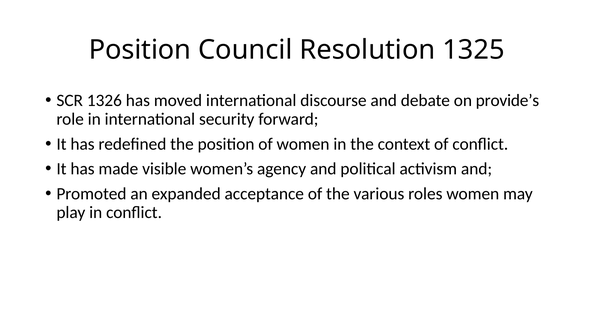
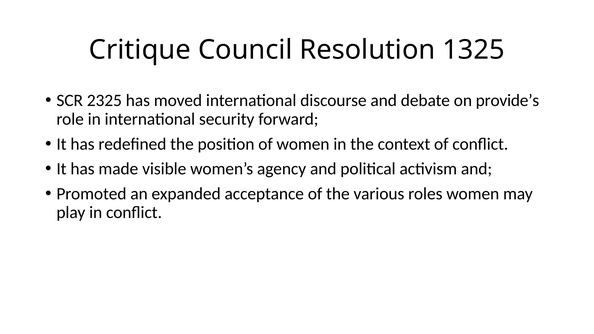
Position at (140, 50): Position -> Critique
1326: 1326 -> 2325
